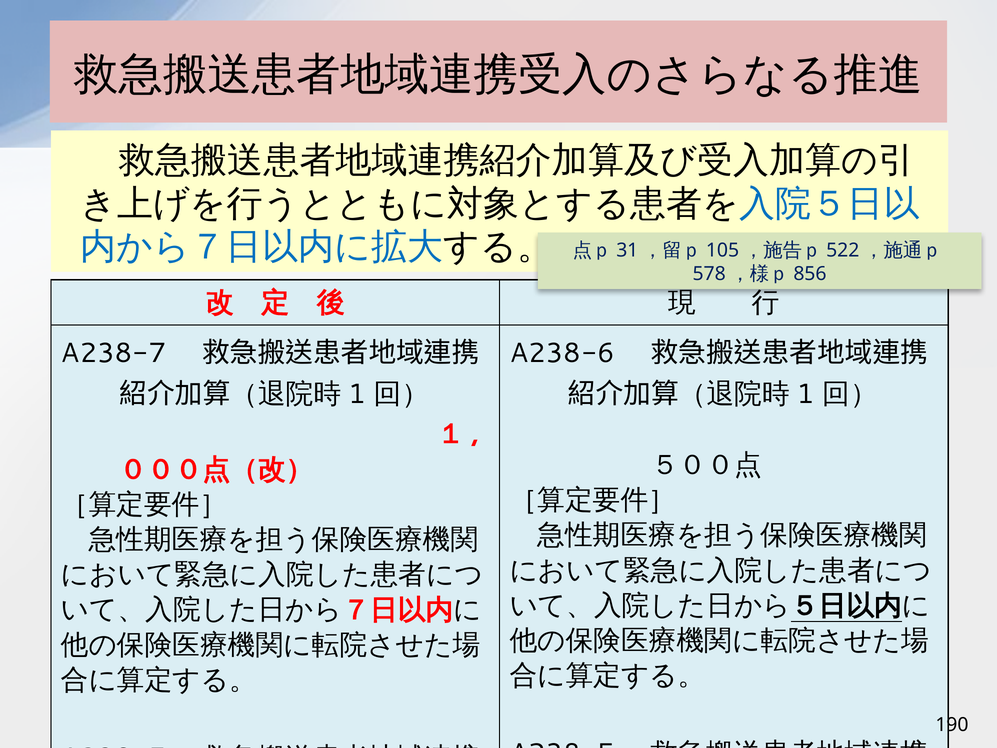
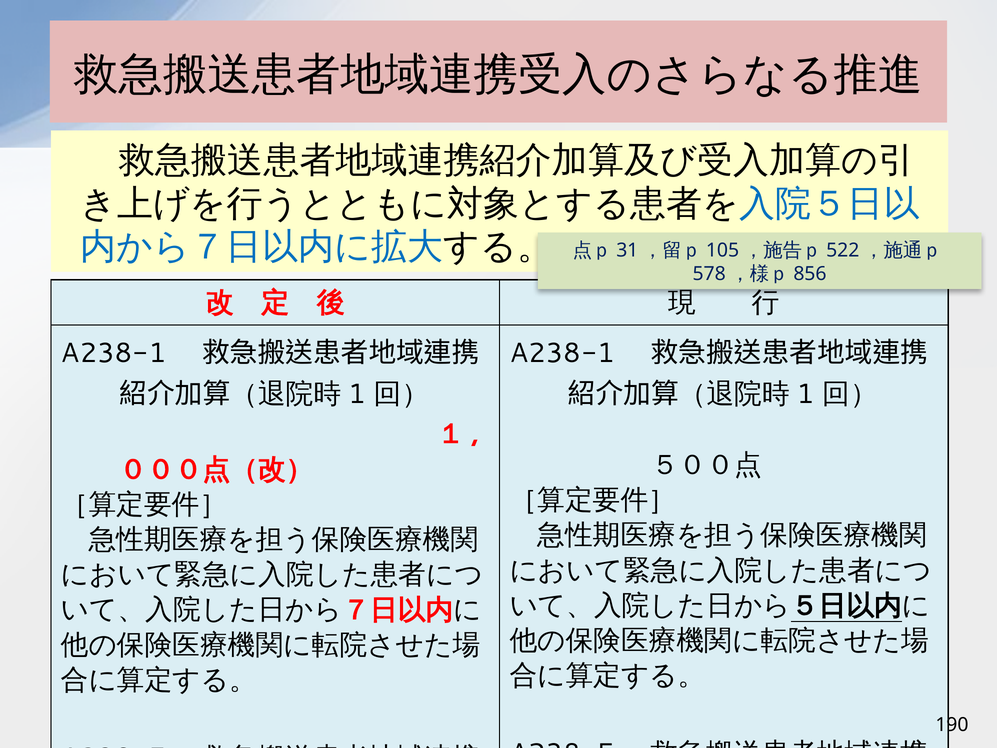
A238-7 at (114, 353): A238-7 -> A238-1
A238-6 at (562, 353): A238-6 -> A238-1
